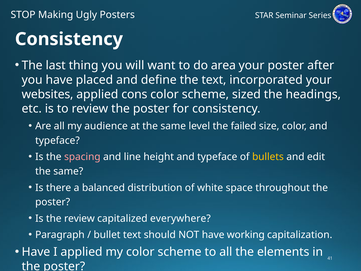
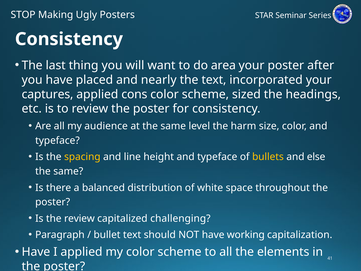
define: define -> nearly
websites: websites -> captures
failed: failed -> harm
spacing colour: pink -> yellow
edit: edit -> else
everywhere: everywhere -> challenging
